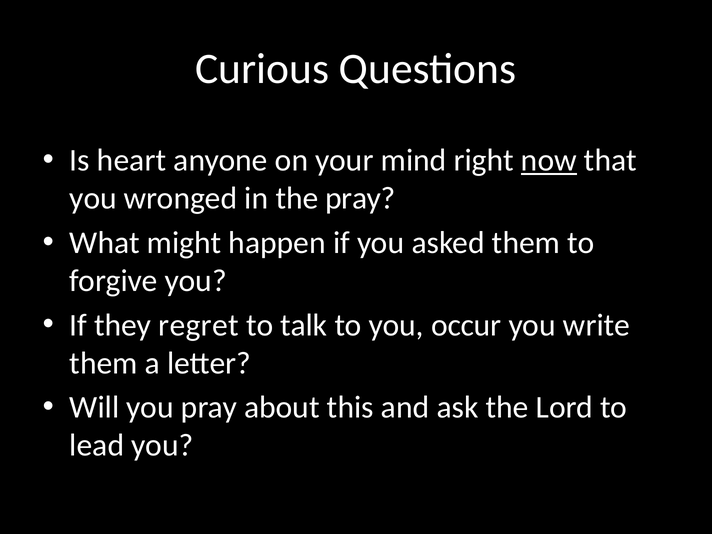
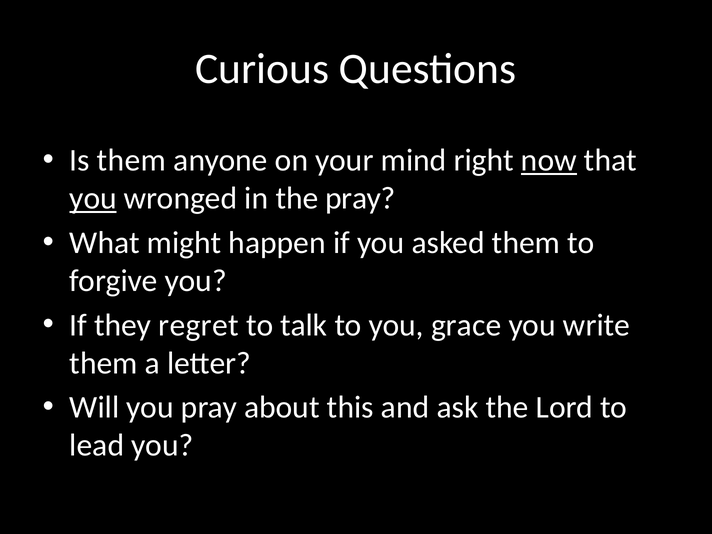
Is heart: heart -> them
you at (93, 199) underline: none -> present
occur: occur -> grace
